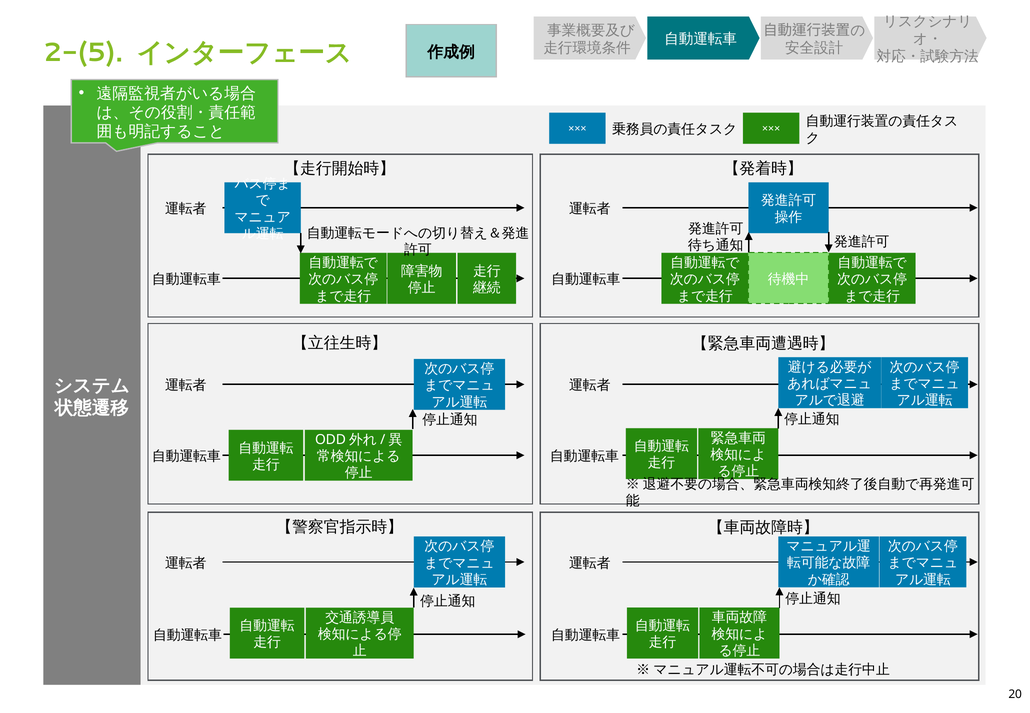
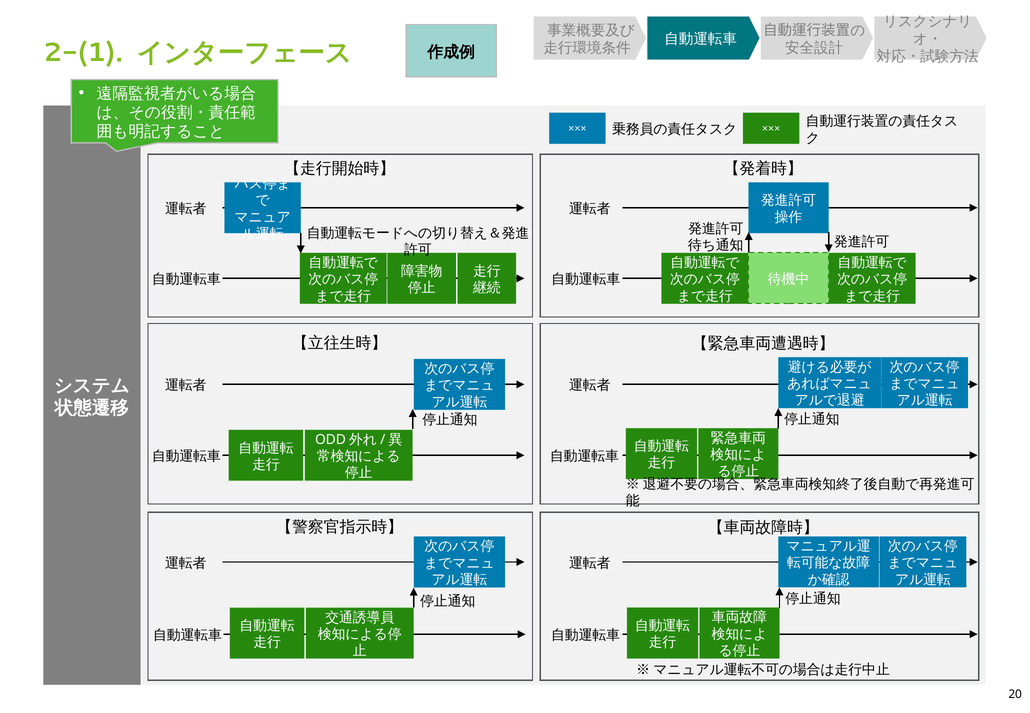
2-(5: 2-(5 -> 2-(1
